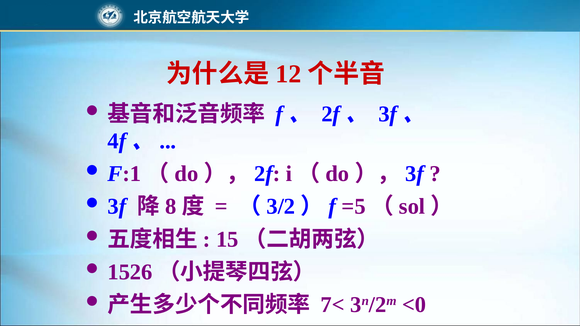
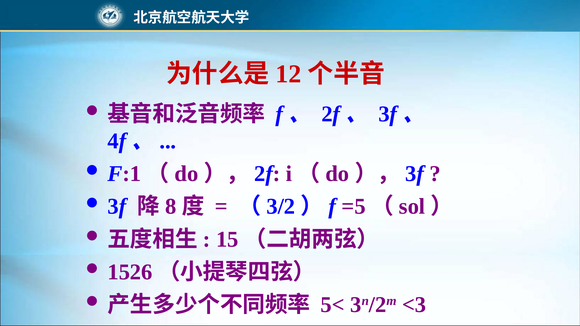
7<: 7< -> 5<
<0: <0 -> <3
